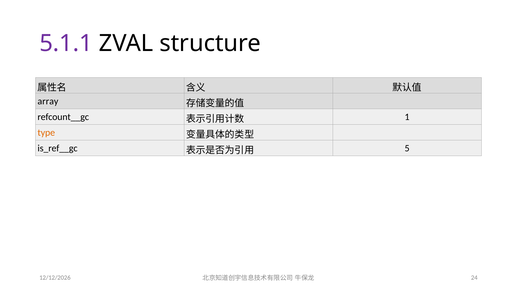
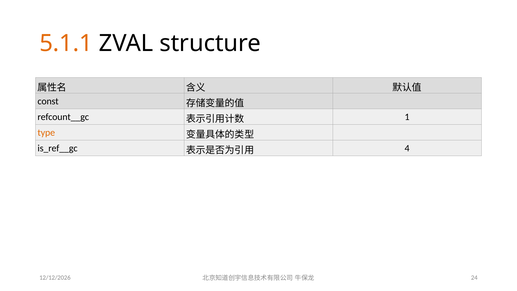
5.1.1 colour: purple -> orange
array: array -> const
5: 5 -> 4
